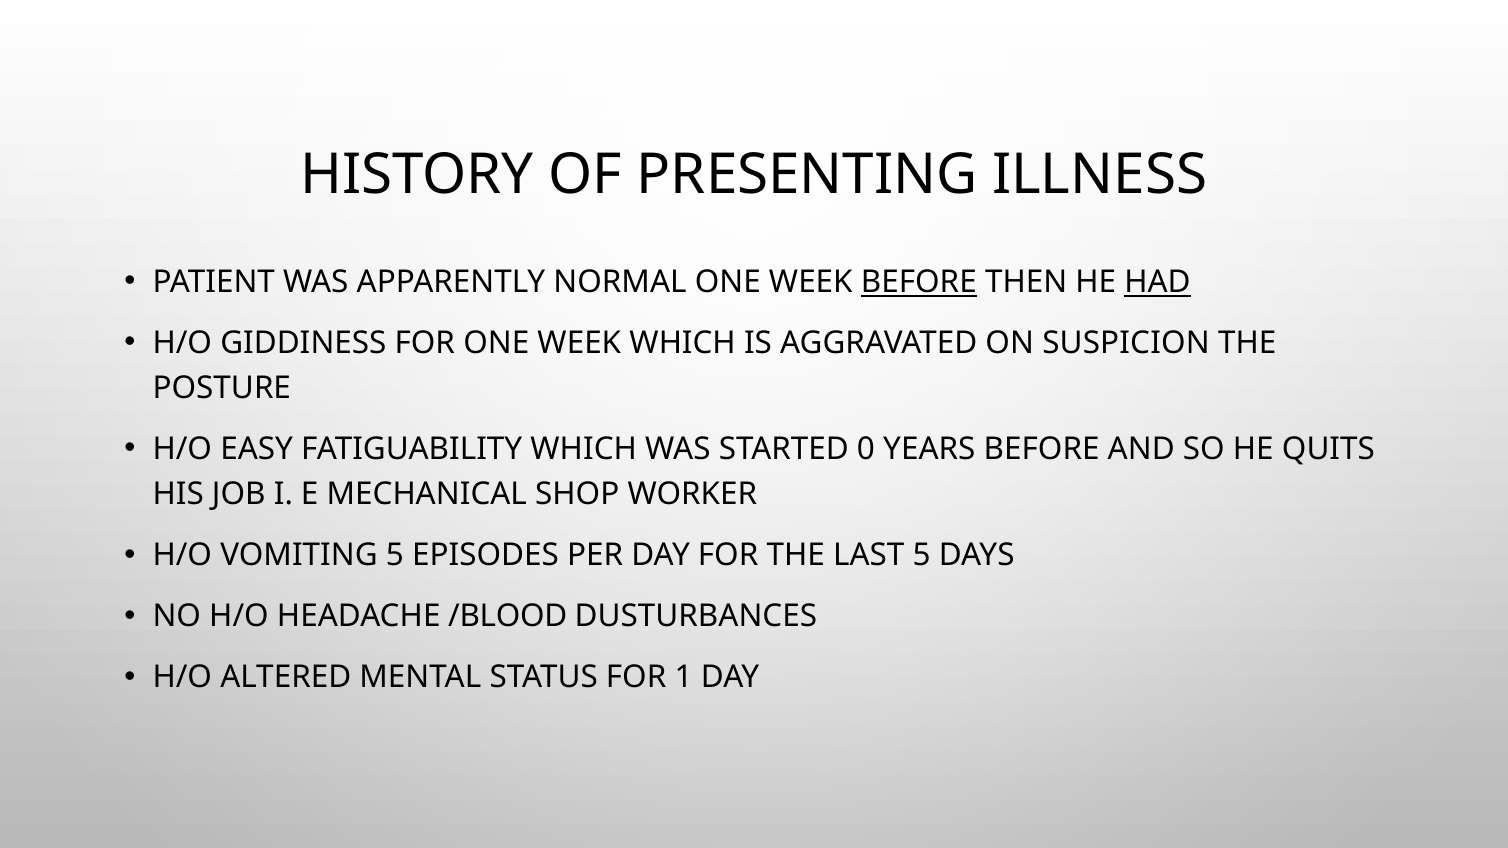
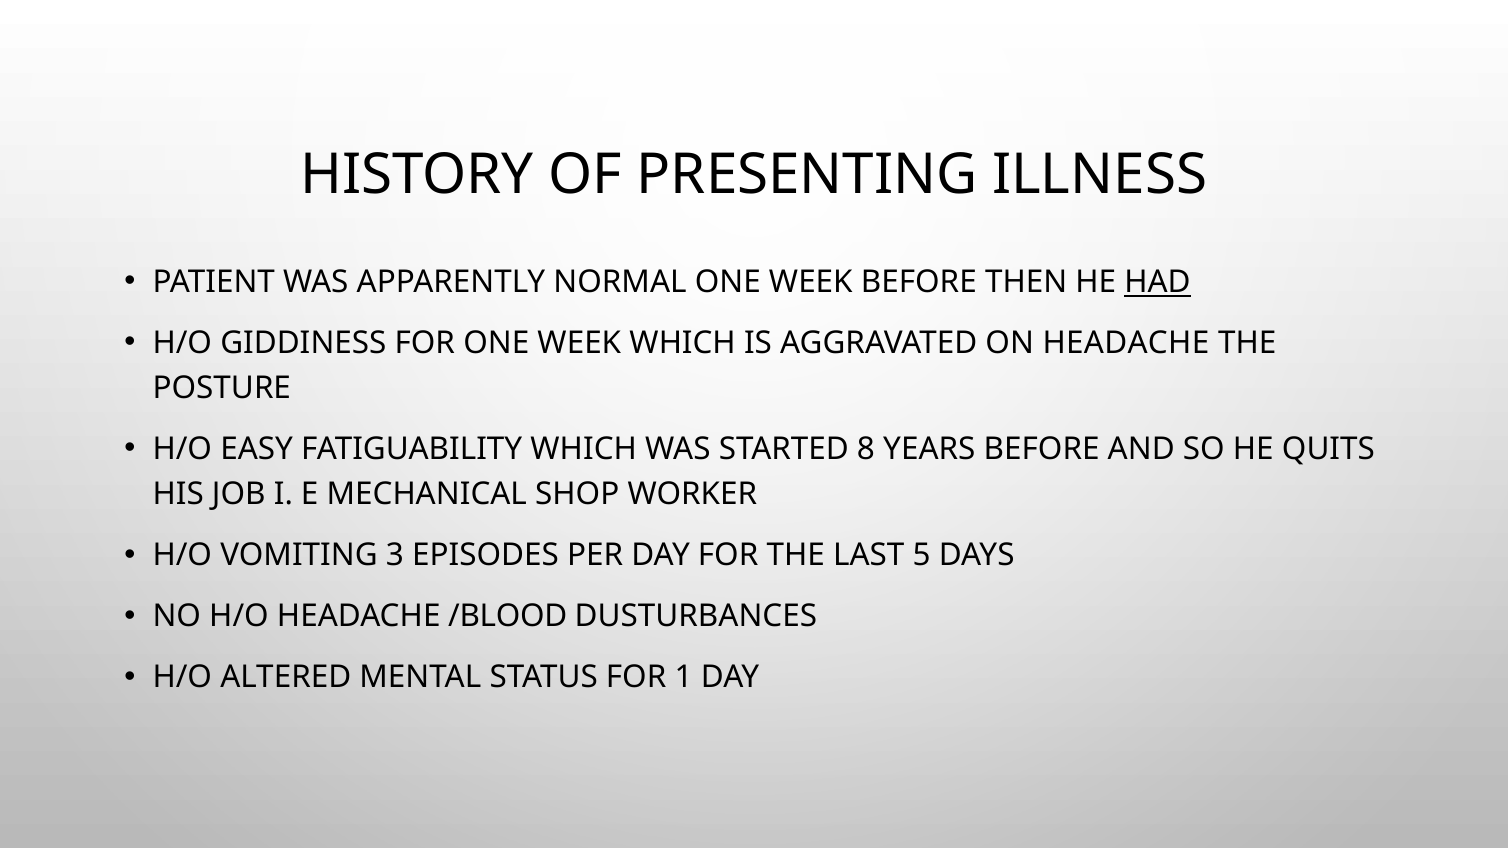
BEFORE at (919, 282) underline: present -> none
ON SUSPICION: SUSPICION -> HEADACHE
0: 0 -> 8
VOMITING 5: 5 -> 3
